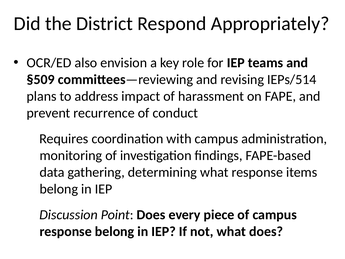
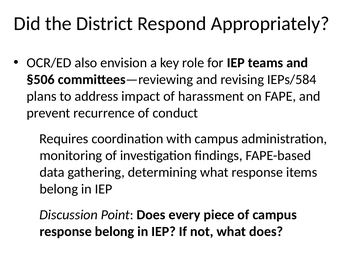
§509: §509 -> §506
IEPs/514: IEPs/514 -> IEPs/584
